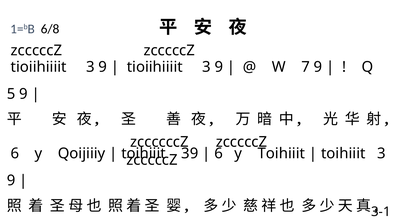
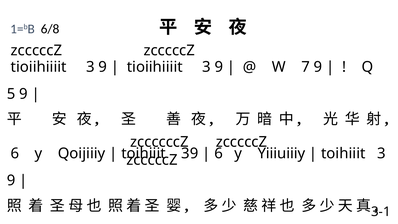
y Toihiiit: Toihiiit -> Yiiiuiiiy
